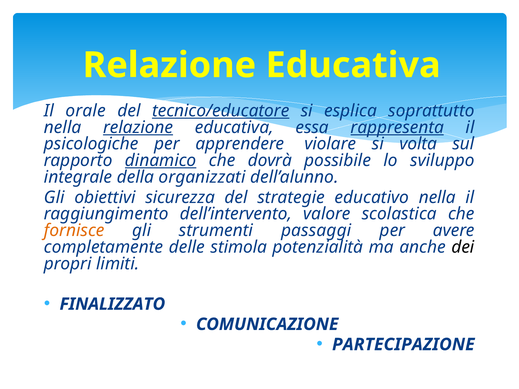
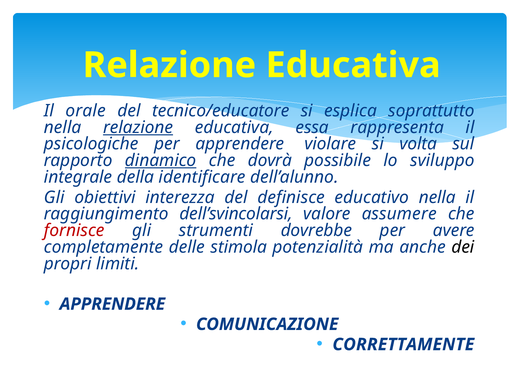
tecnico/educatore underline: present -> none
rappresenta underline: present -> none
organizzati: organizzati -> identificare
sicurezza: sicurezza -> interezza
strategie: strategie -> definisce
dell’intervento: dell’intervento -> dell’svincolarsi
scolastica: scolastica -> assumere
fornisce colour: orange -> red
passaggi: passaggi -> dovrebbe
FINALIZZATO at (112, 304): FINALIZZATO -> APPRENDERE
PARTECIPAZIONE: PARTECIPAZIONE -> CORRETTAMENTE
